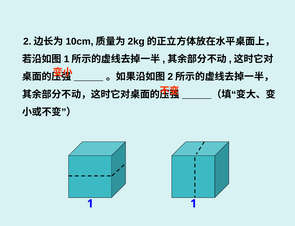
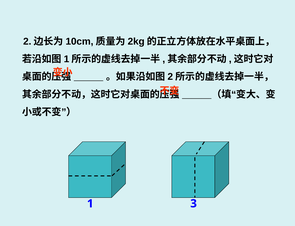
1 1: 1 -> 3
